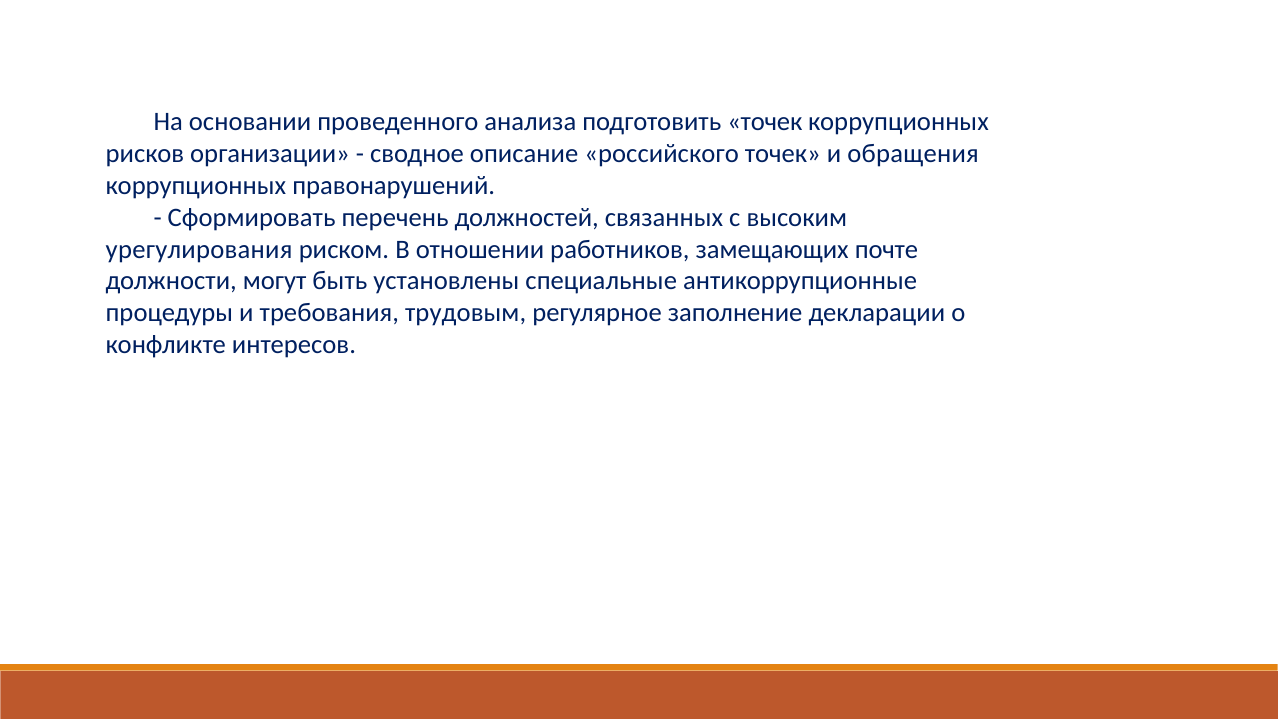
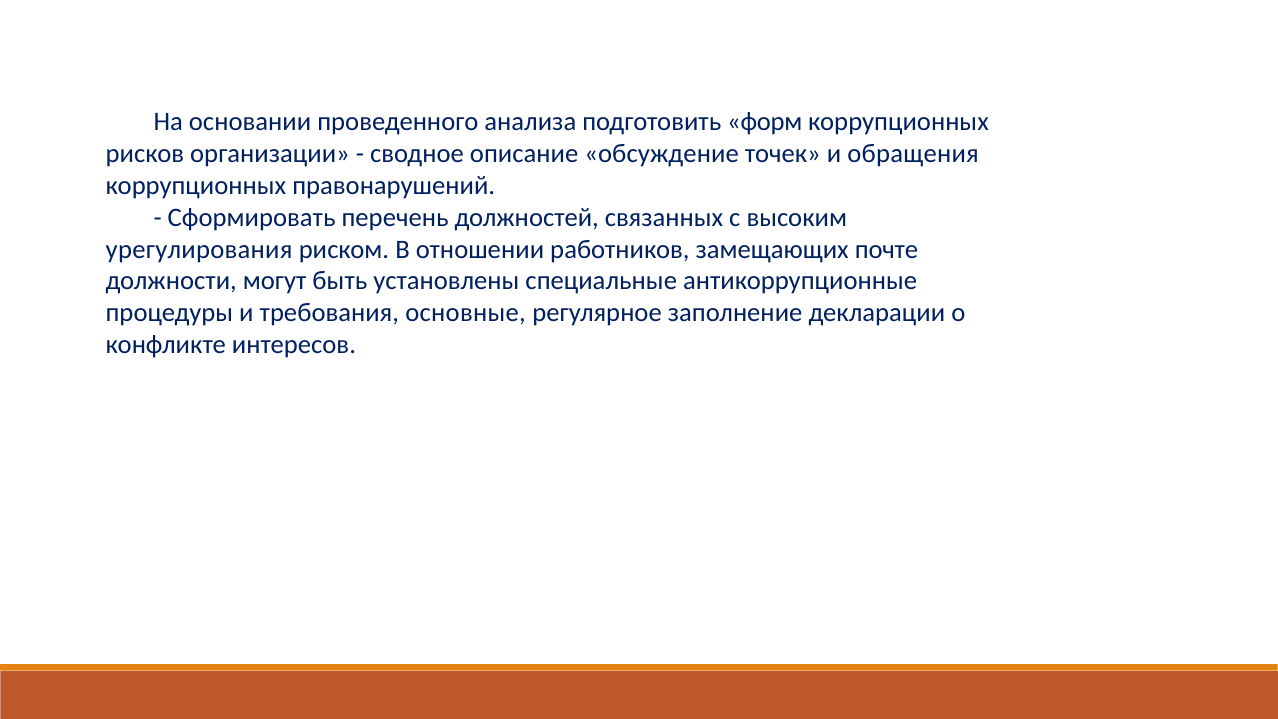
подготовить точек: точек -> форм
российского: российского -> обсуждение
трудовым: трудовым -> основные
